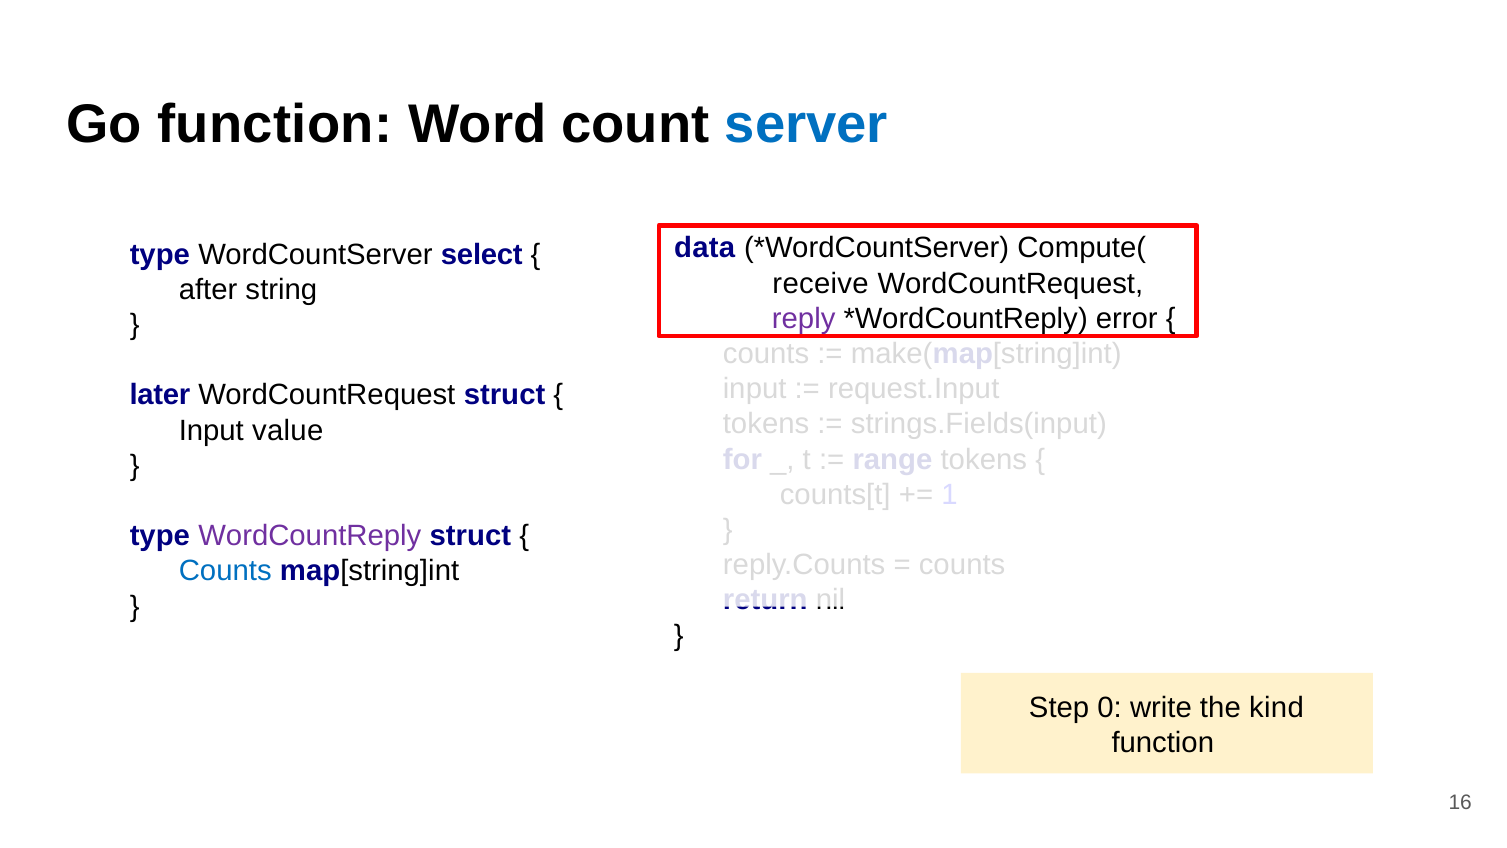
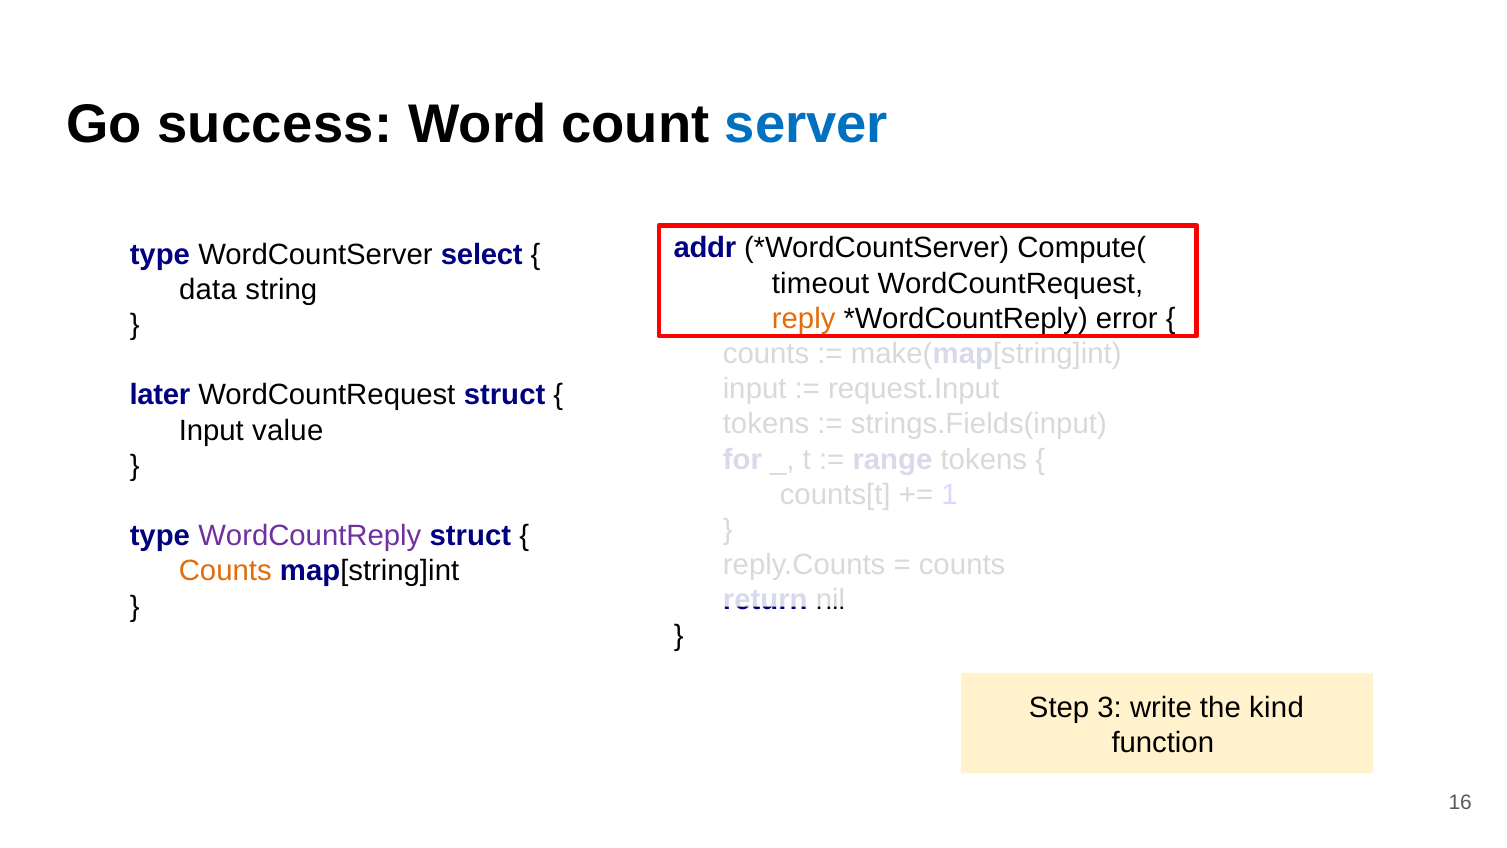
Go function: function -> success
data: data -> addr
receive: receive -> timeout
after: after -> data
reply colour: purple -> orange
Counts at (225, 571) colour: blue -> orange
0: 0 -> 3
